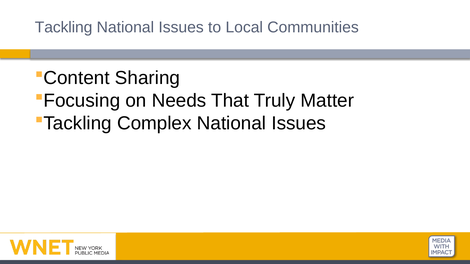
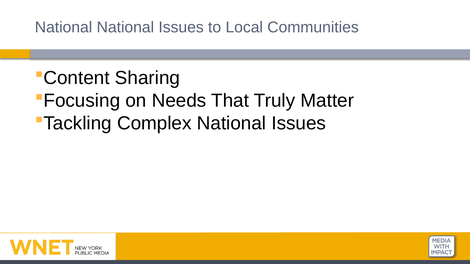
Tackling at (64, 27): Tackling -> National
